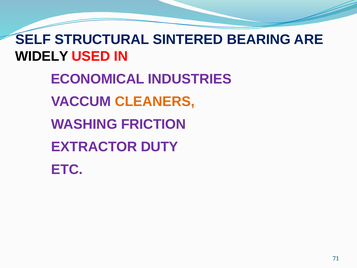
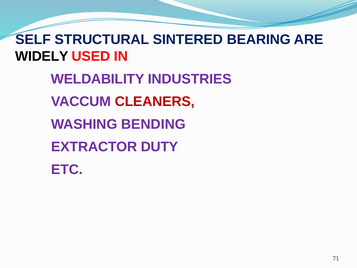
ECONOMICAL: ECONOMICAL -> WELDABILITY
CLEANERS colour: orange -> red
FRICTION: FRICTION -> BENDING
